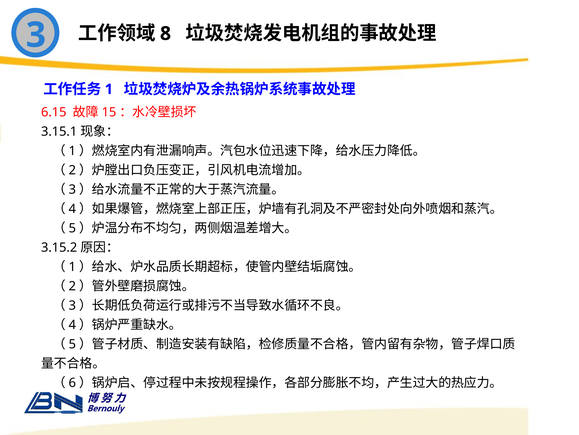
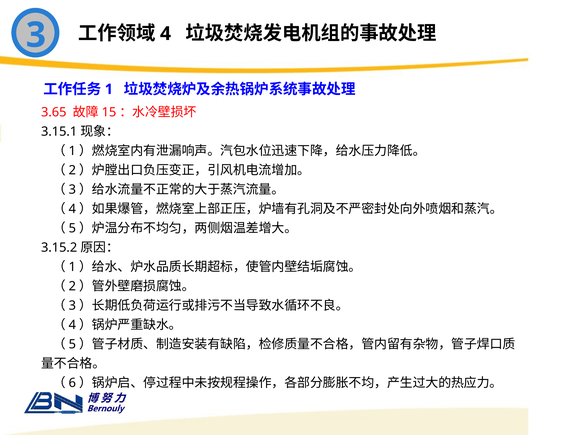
8: 8 -> 4
6.15: 6.15 -> 3.65
